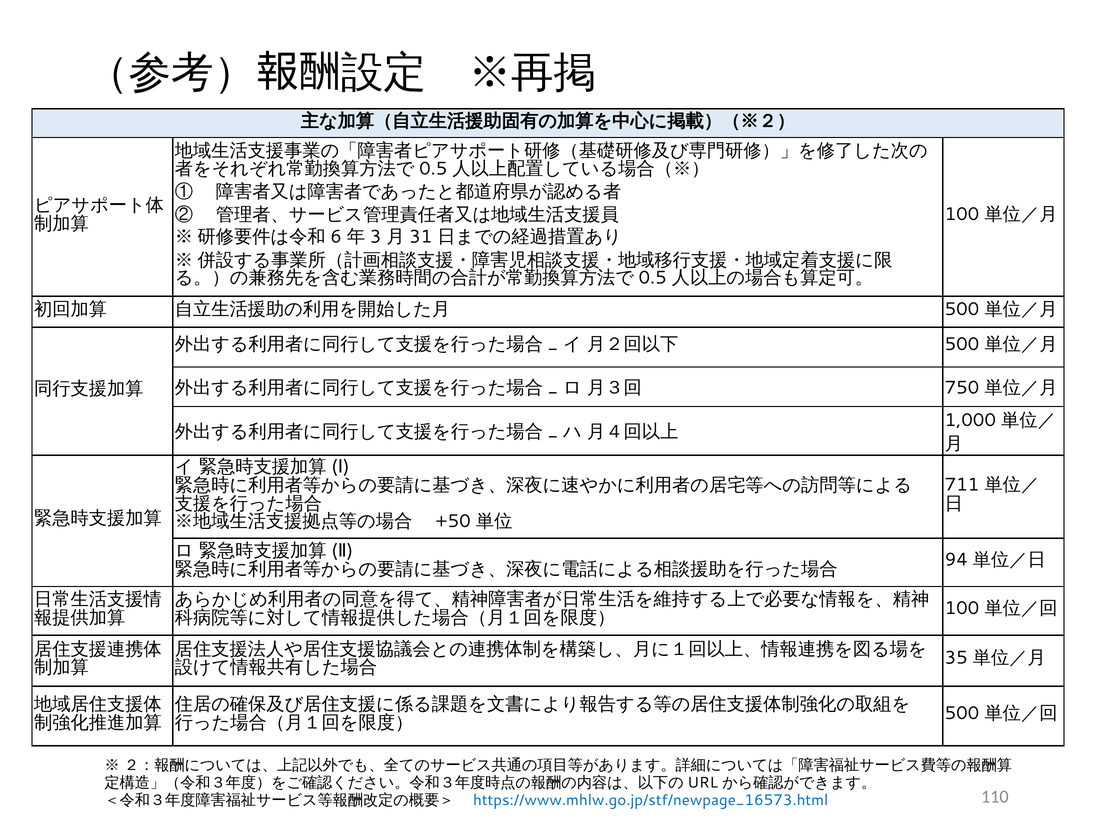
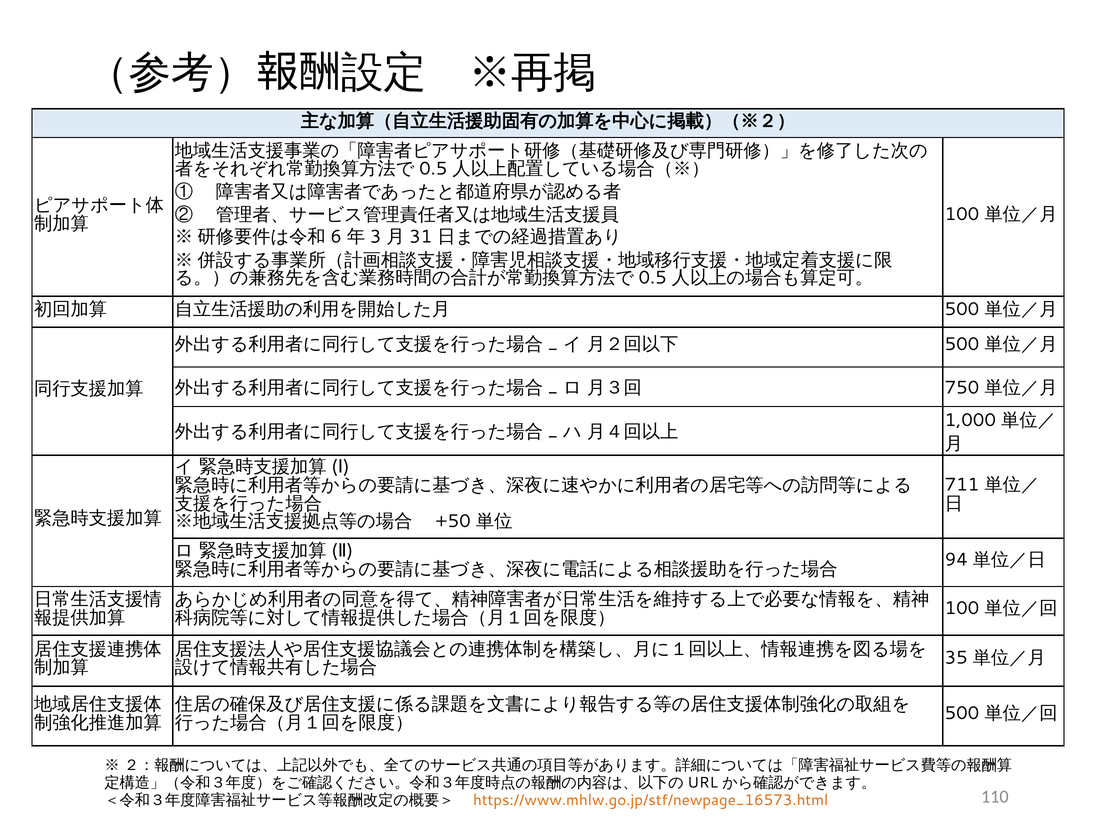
https://www.mhlw.go.jp/stf/newpage_16573.html colour: blue -> orange
